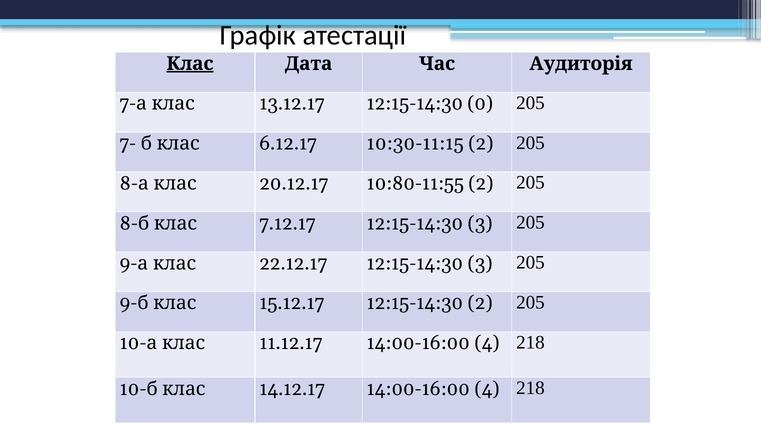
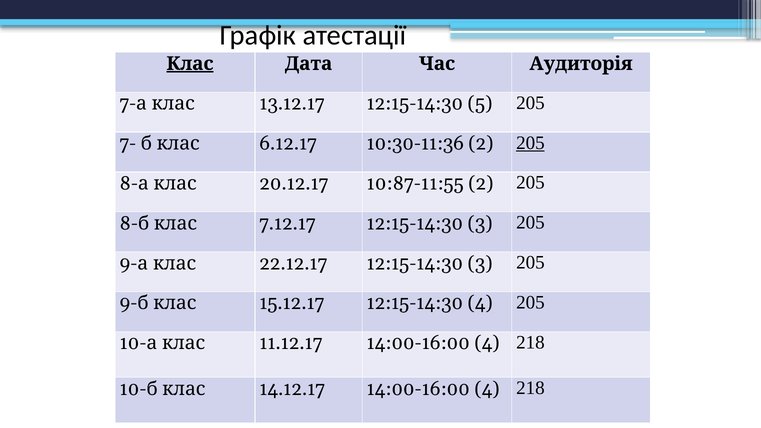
0: 0 -> 5
10:30-11:15: 10:30-11:15 -> 10:30-11:36
205 at (530, 143) underline: none -> present
10:80-11:55: 10:80-11:55 -> 10:87-11:55
12:15-14:30 2: 2 -> 4
